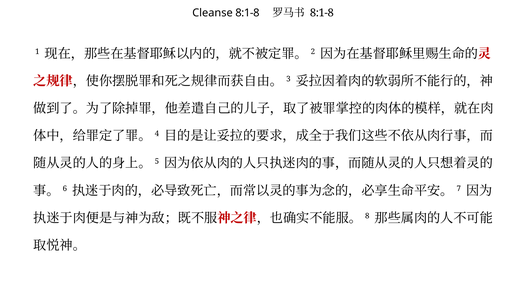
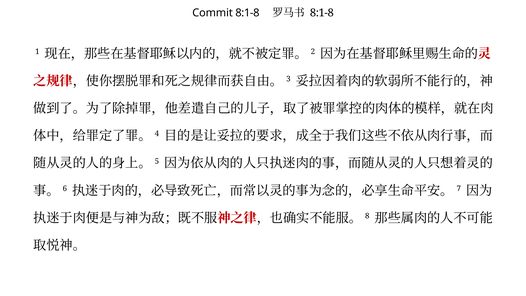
Cleanse: Cleanse -> Commit
